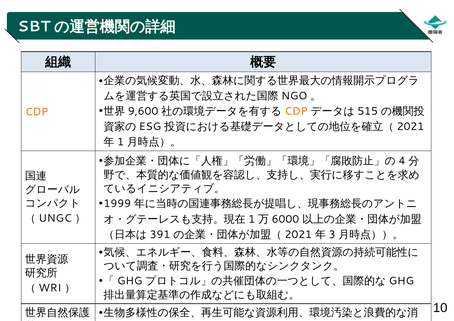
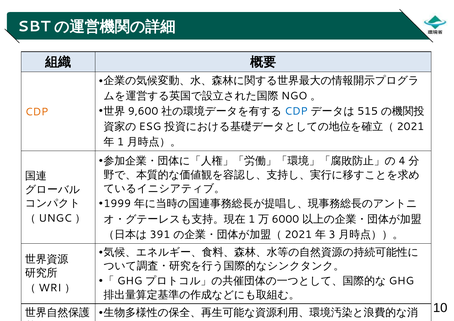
CDP at (296, 111) colour: orange -> blue
